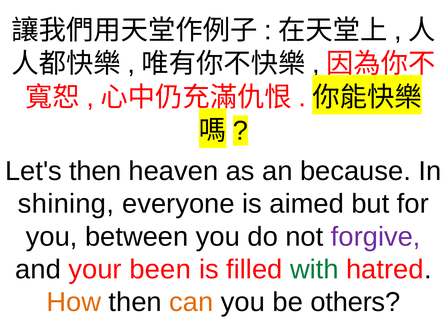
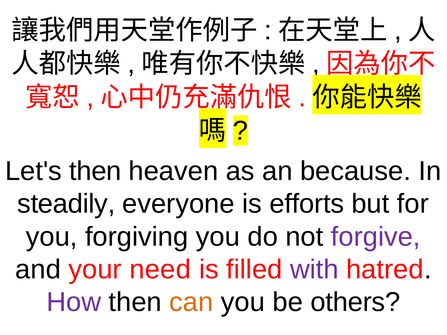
shining: shining -> steadily
aimed: aimed -> efforts
between: between -> forgiving
been: been -> need
with colour: green -> purple
How colour: orange -> purple
